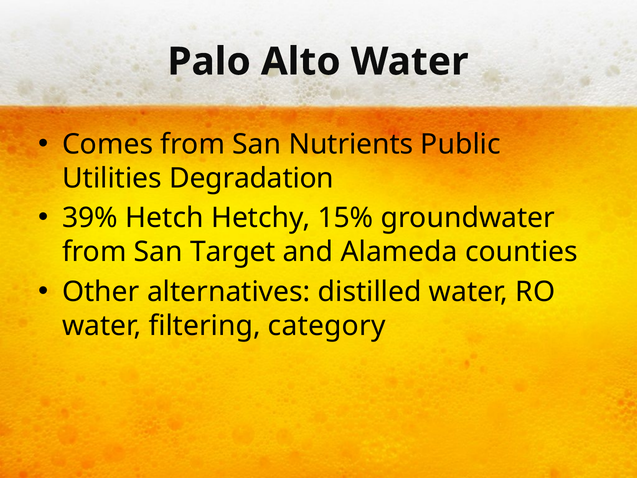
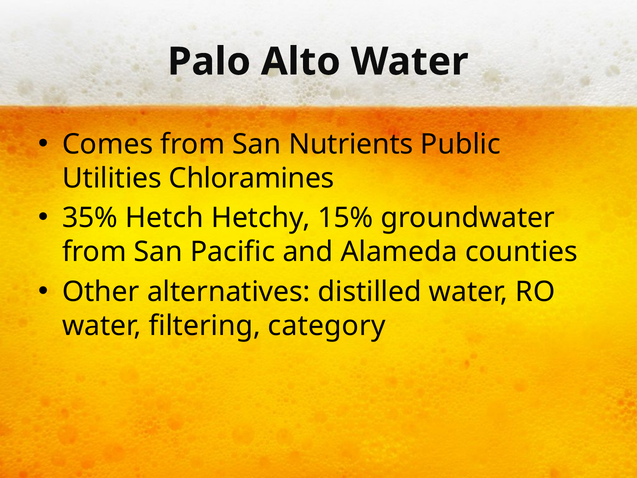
Degradation: Degradation -> Chloramines
39%: 39% -> 35%
Target: Target -> Pacific
